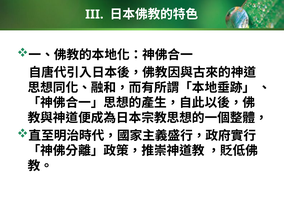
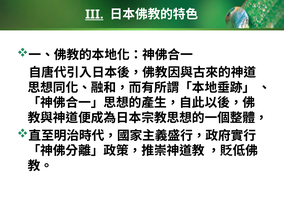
III underline: none -> present
